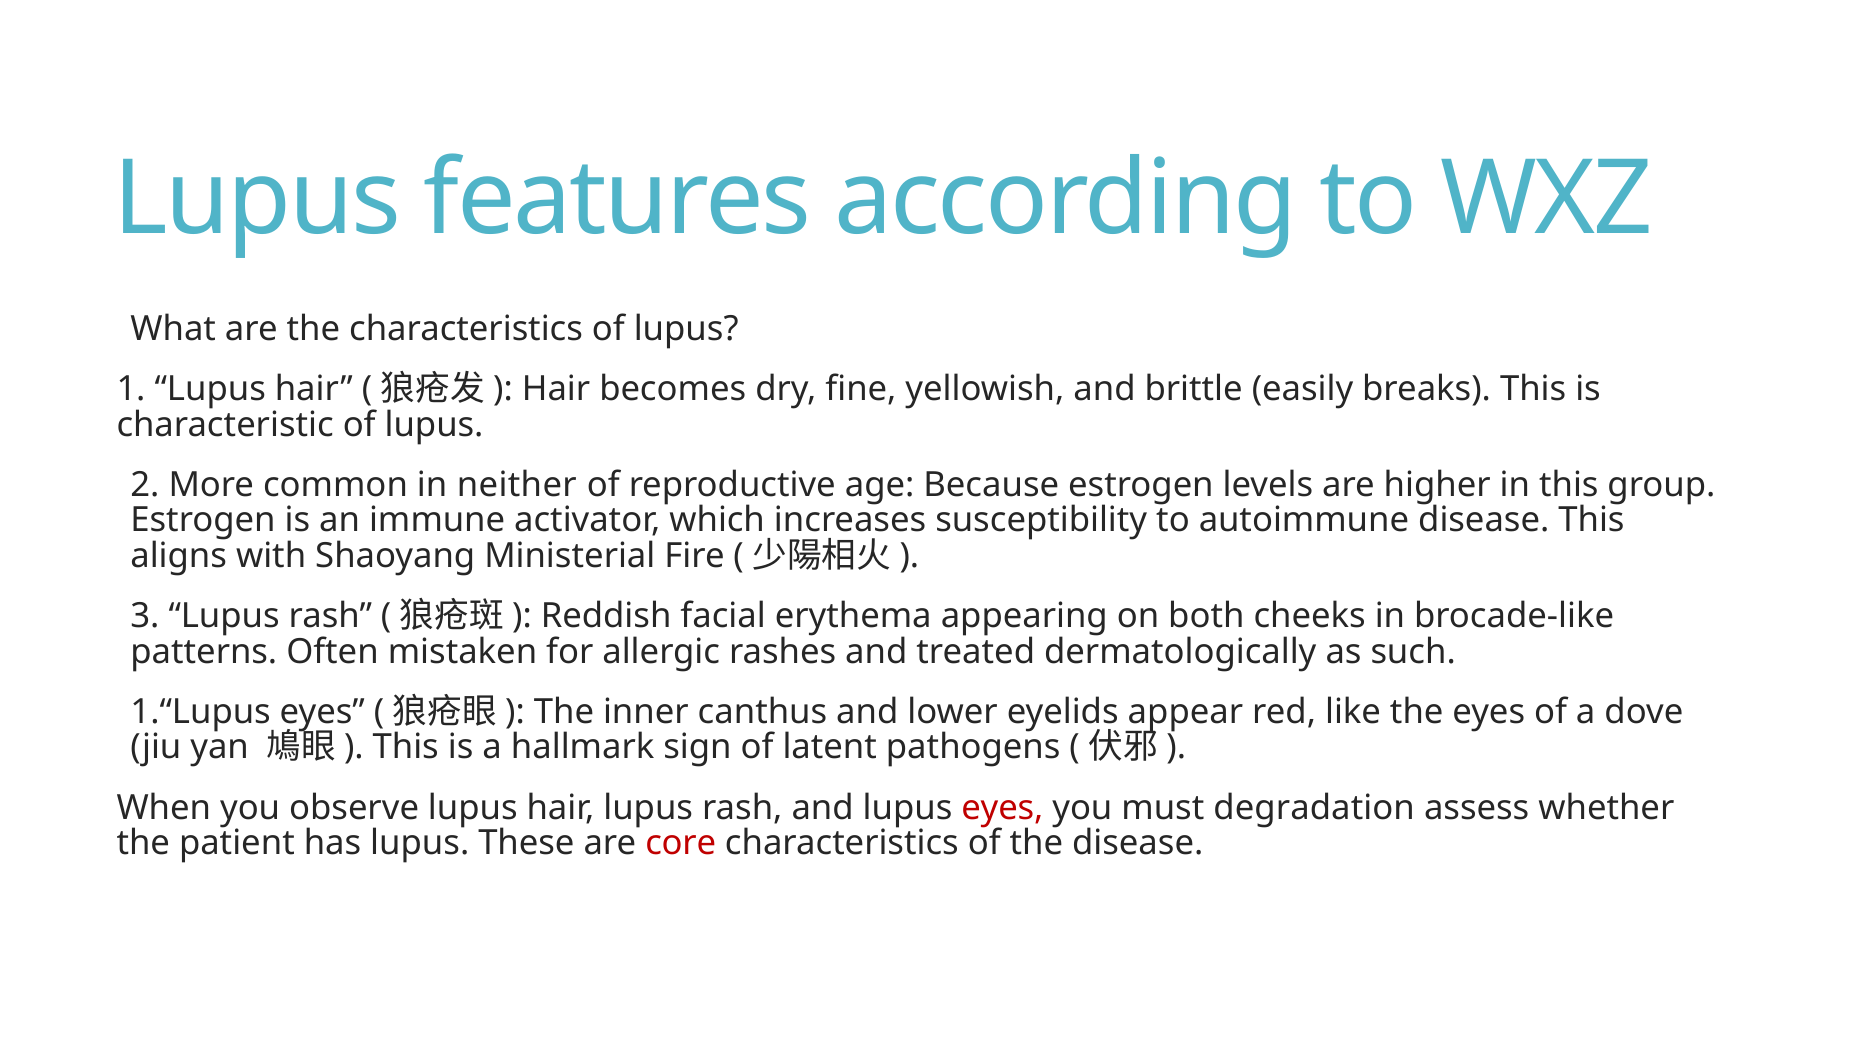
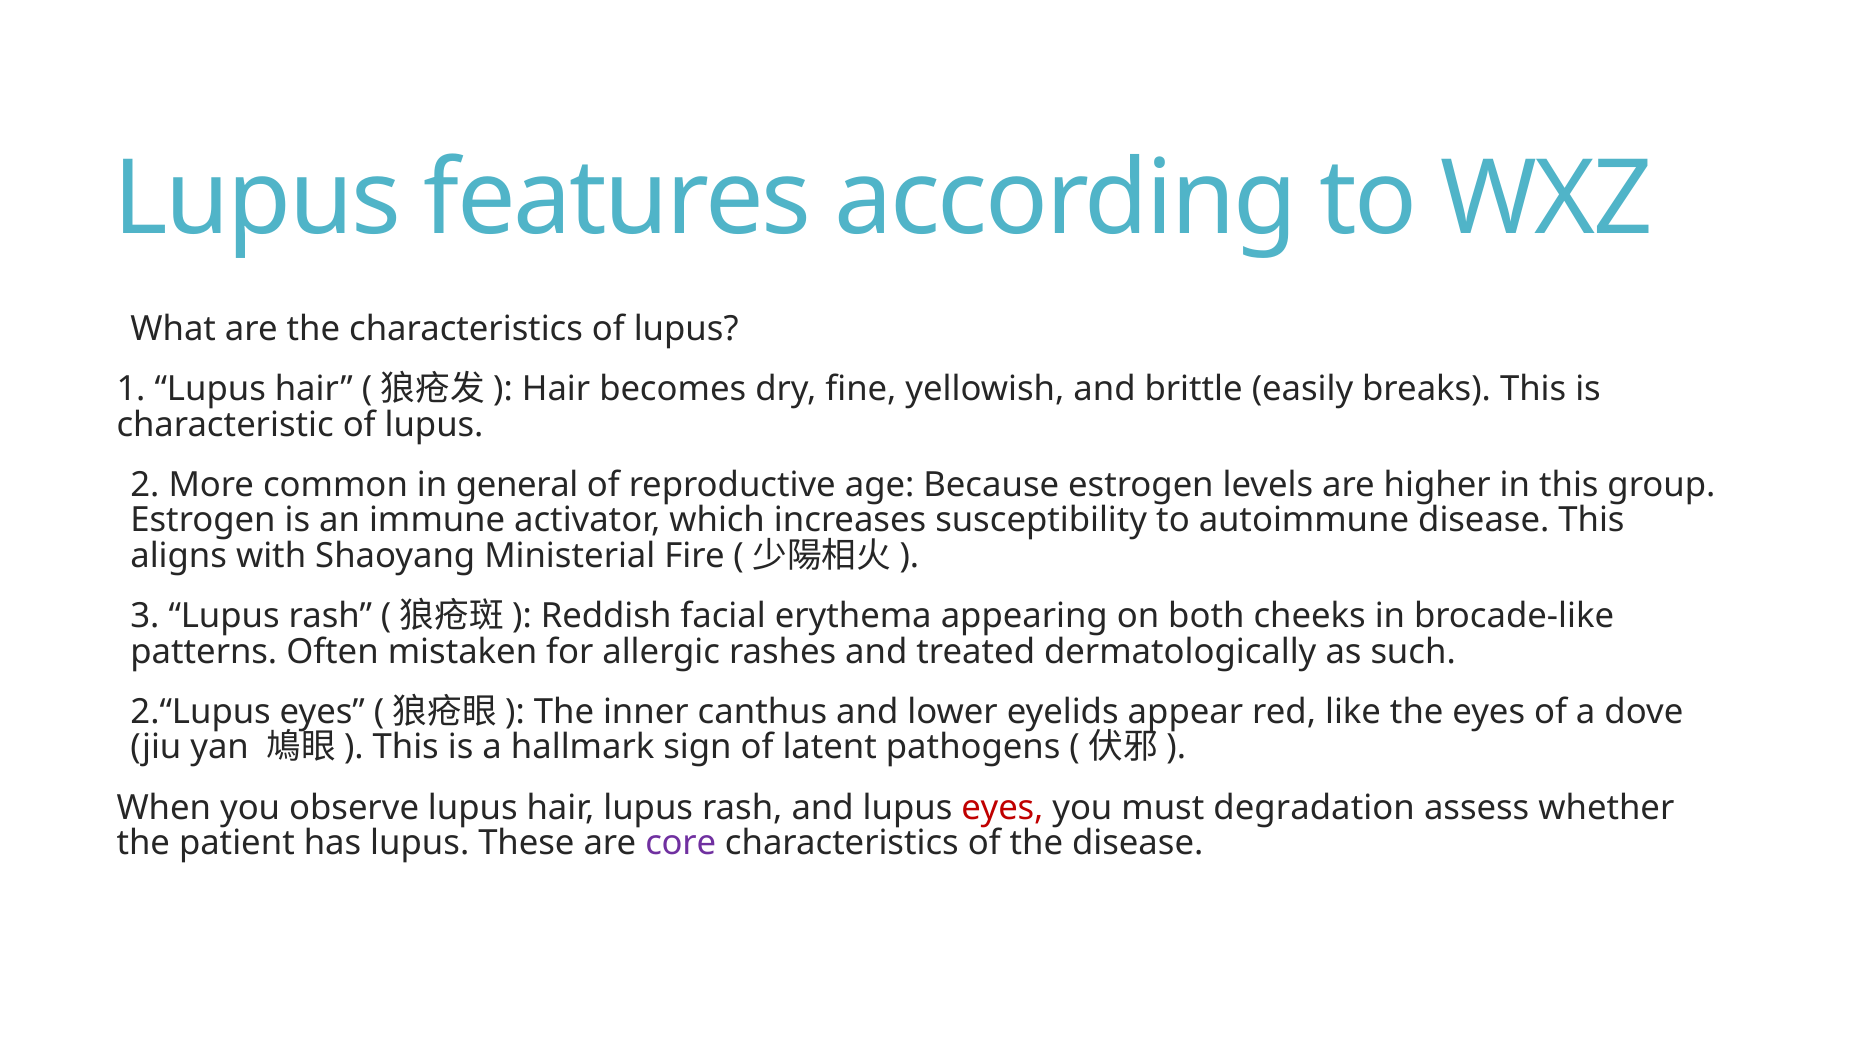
neither: neither -> general
1.“Lupus: 1.“Lupus -> 2.“Lupus
core colour: red -> purple
